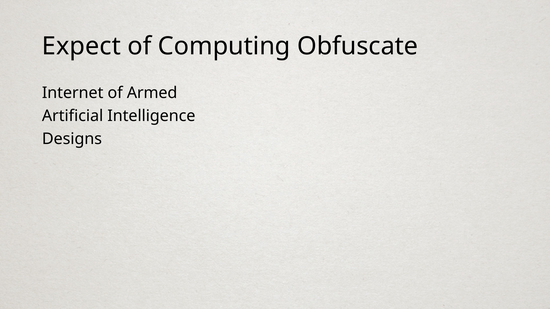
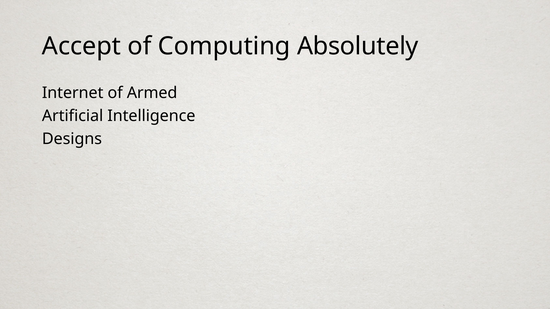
Expect: Expect -> Accept
Obfuscate: Obfuscate -> Absolutely
